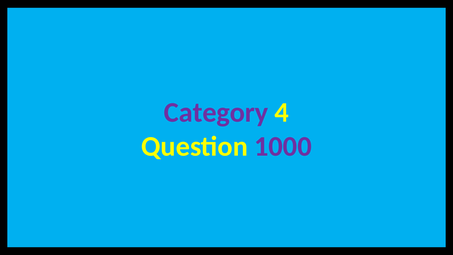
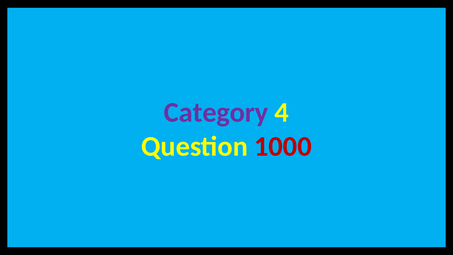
1000 at (283, 146) colour: purple -> red
